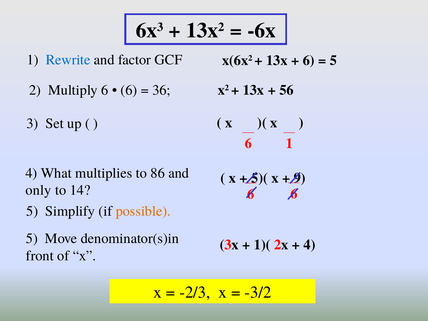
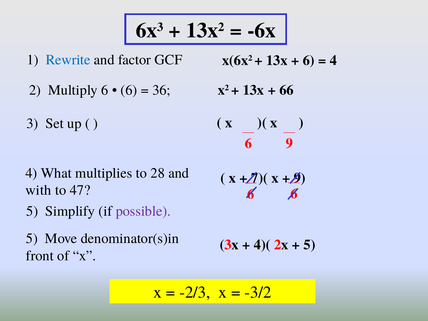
5 at (333, 61): 5 -> 4
56: 56 -> 66
6 1: 1 -> 9
86: 86 -> 28
5)(: 5)( -> 7)(
only: only -> with
14: 14 -> 47
possible colour: orange -> purple
1)(: 1)( -> 4)(
4 at (310, 245): 4 -> 5
